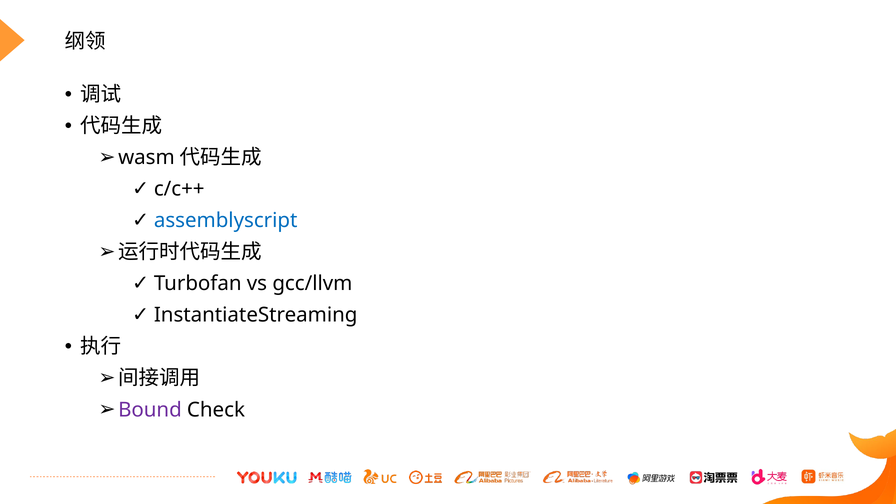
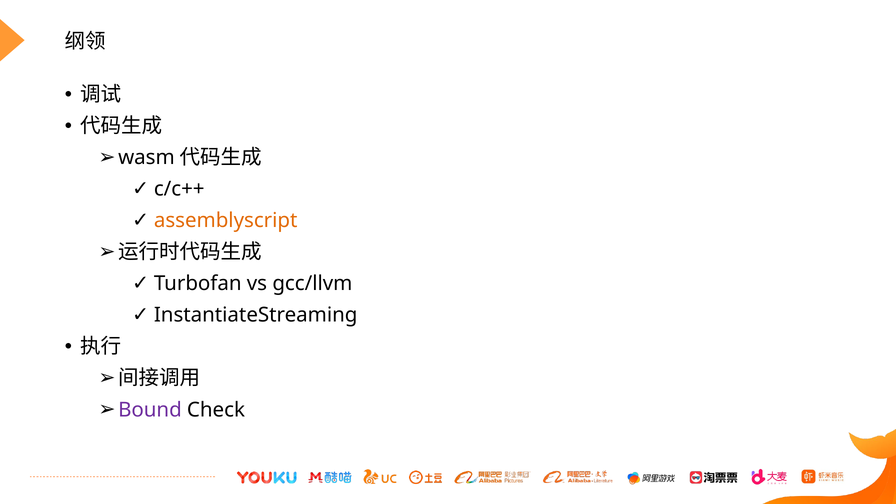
assemblyscript colour: blue -> orange
